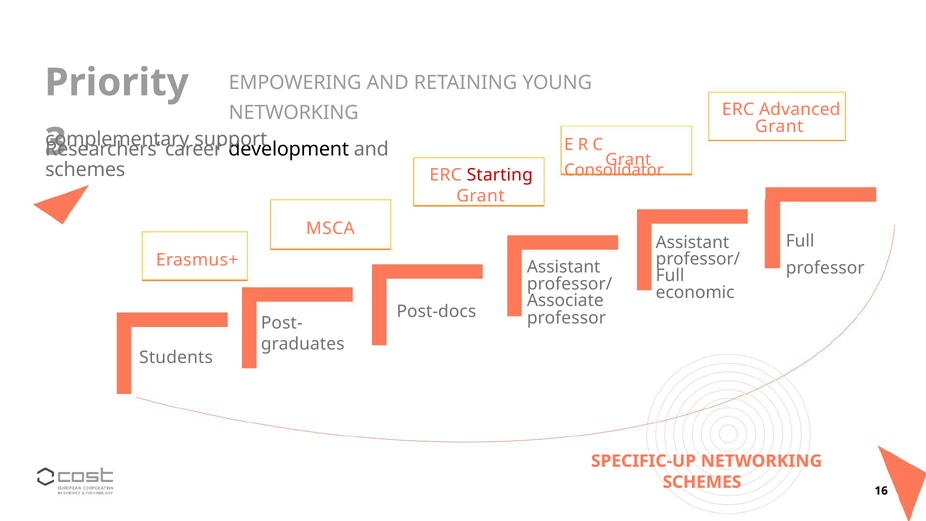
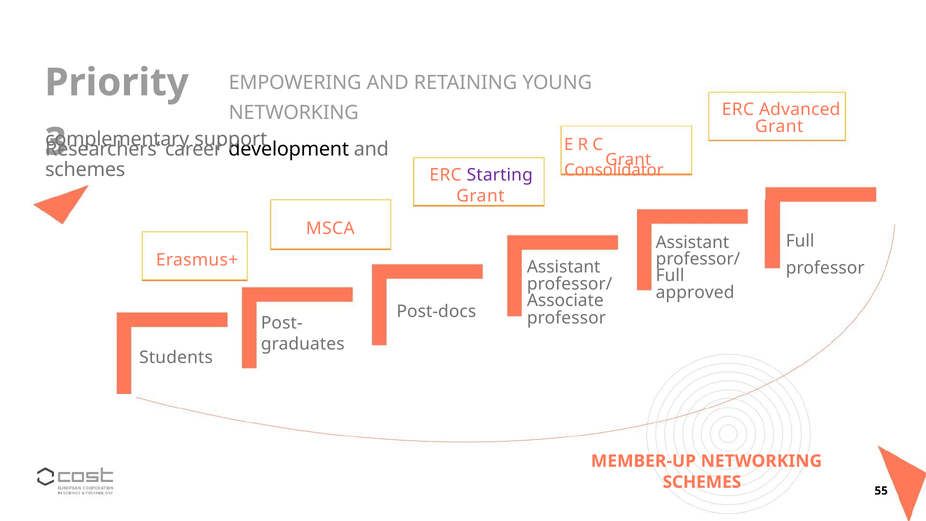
Starting colour: red -> purple
economic: economic -> approved
SPECIFIC-UP: SPECIFIC-UP -> MEMBER-UP
16: 16 -> 55
